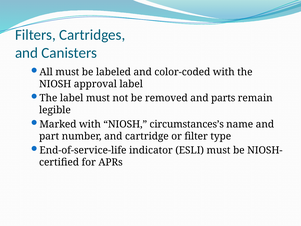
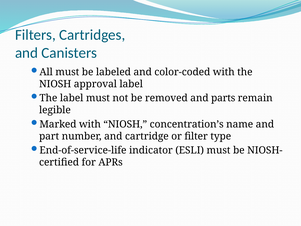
circumstances’s: circumstances’s -> concentration’s
